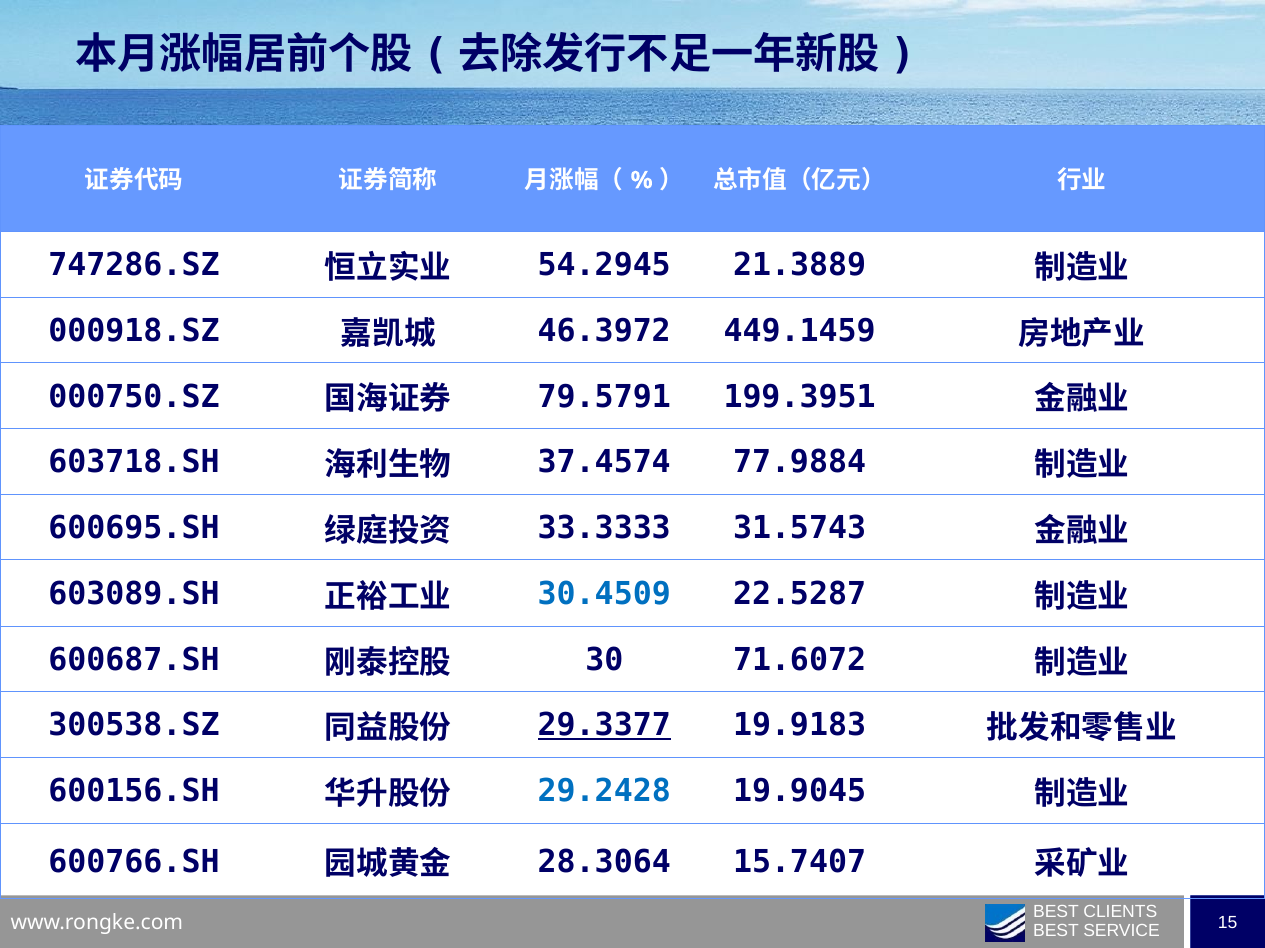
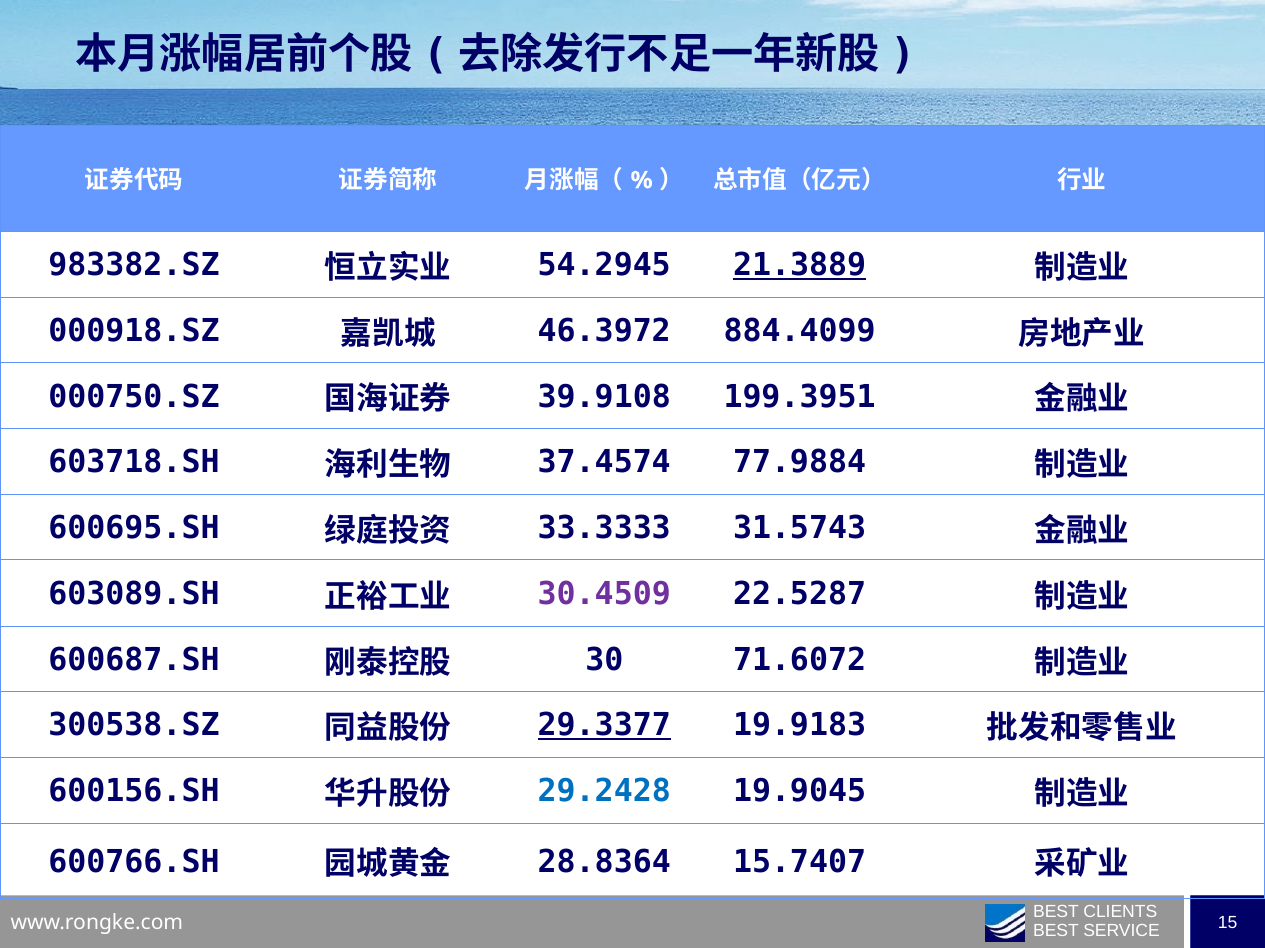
747286.SZ: 747286.SZ -> 983382.SZ
21.3889 underline: none -> present
449.1459: 449.1459 -> 884.4099
79.5791: 79.5791 -> 39.9108
30.4509 colour: blue -> purple
28.3064: 28.3064 -> 28.8364
